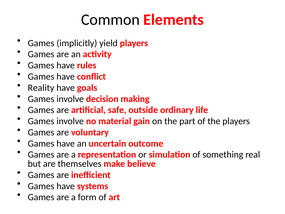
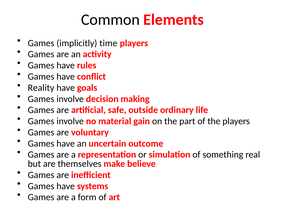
yield: yield -> time
